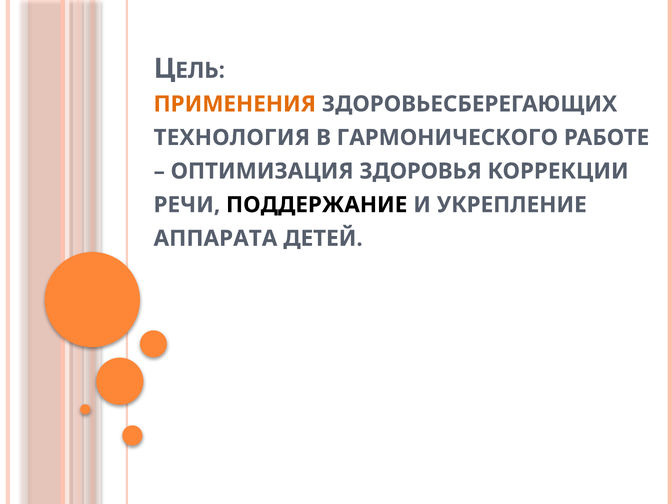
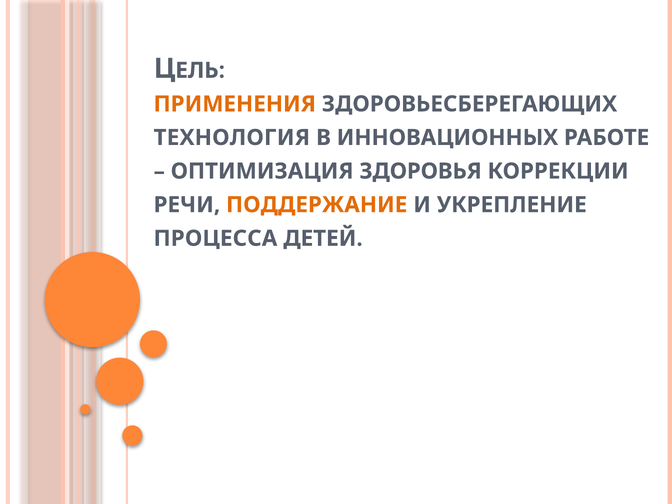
ГАРМОНИЧЕСКОГО: ГАРМОНИЧЕСКОГО -> ИННОВАЦИОННЫХ
ПОДДЕРЖАНИЕ colour: black -> orange
АППАРАТА: АППАРАТА -> ПРОЦЕССА
